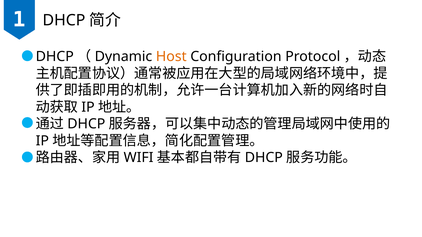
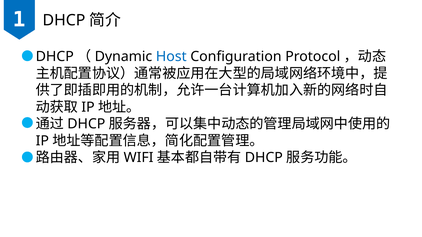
Host colour: orange -> blue
